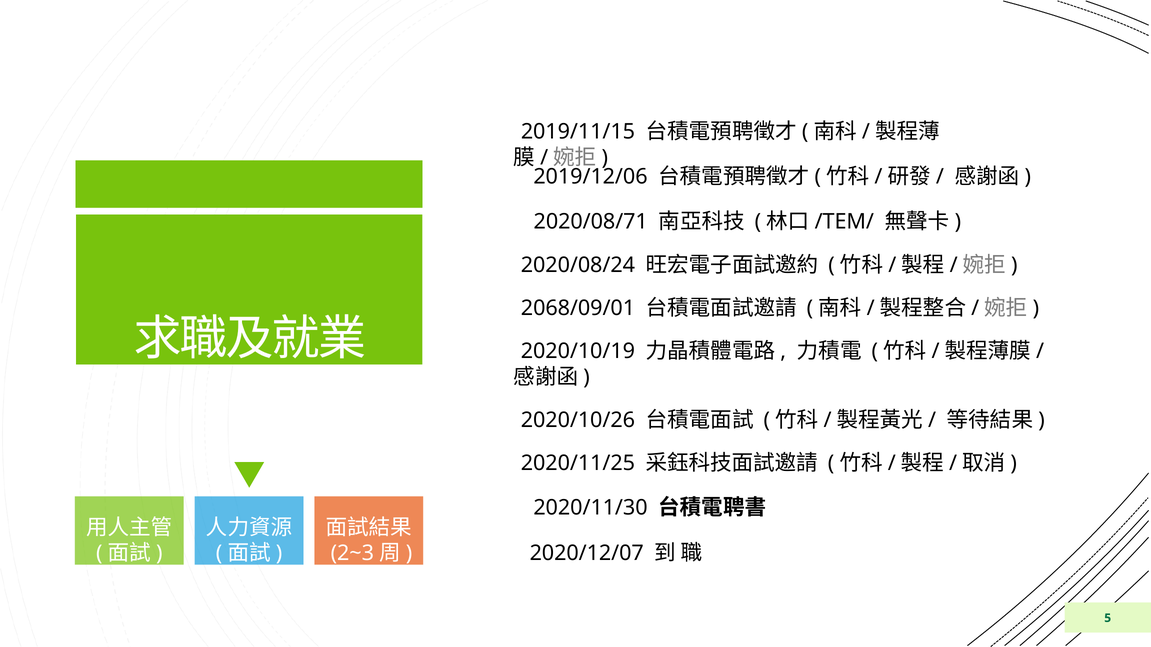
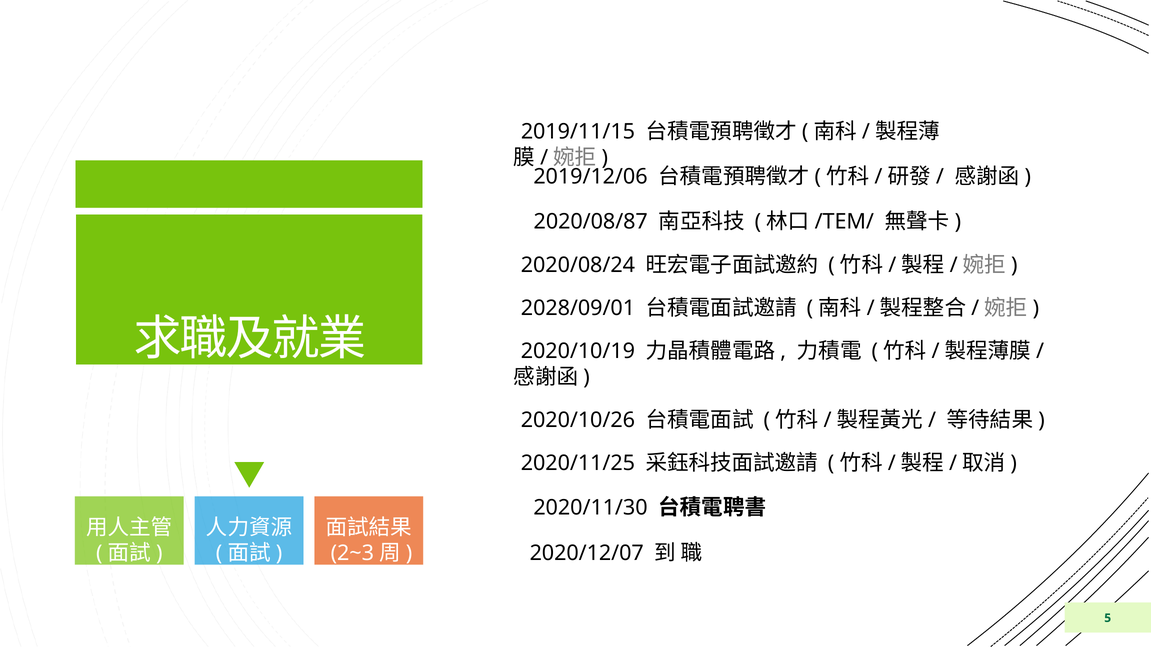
2020/08/71: 2020/08/71 -> 2020/08/87
2068/09/01: 2068/09/01 -> 2028/09/01
